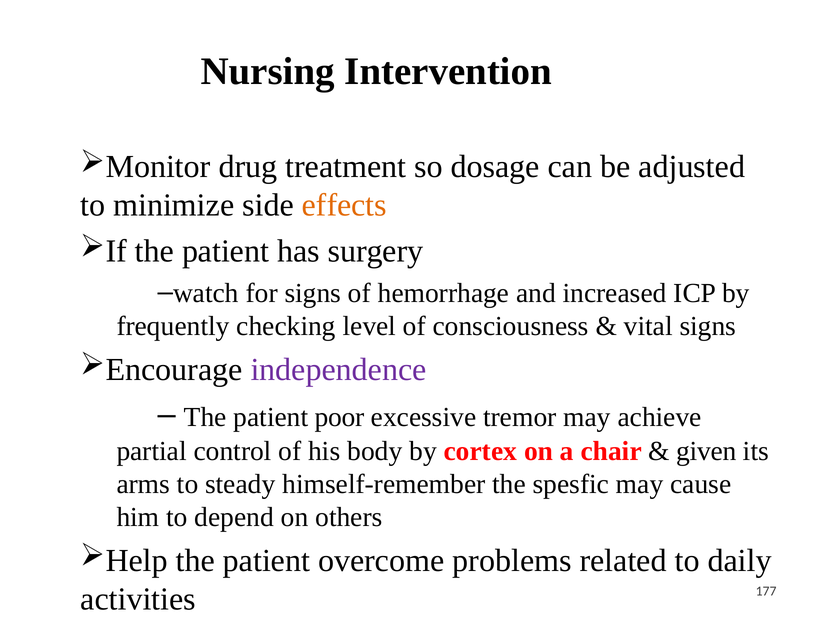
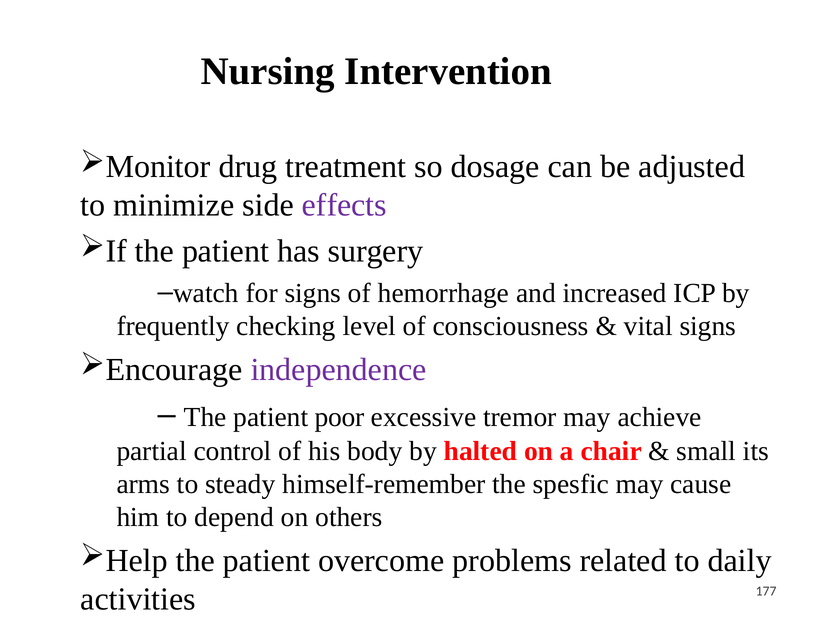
effects colour: orange -> purple
cortex: cortex -> halted
given: given -> small
